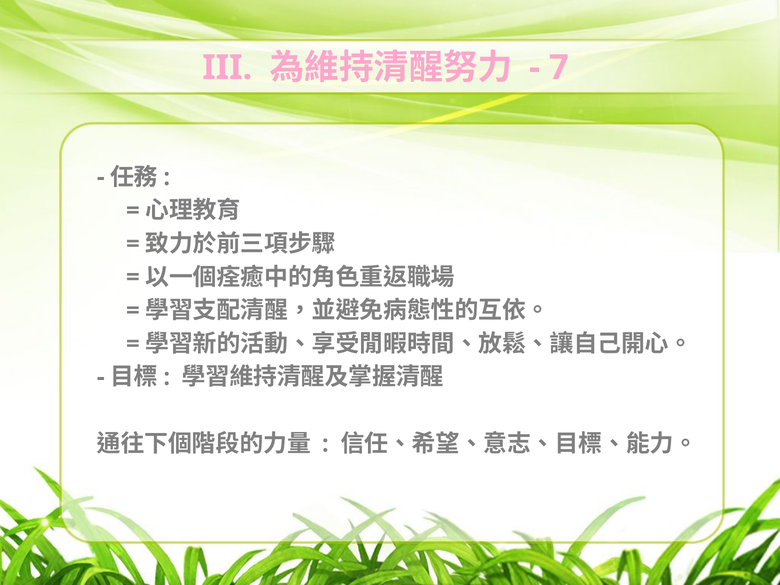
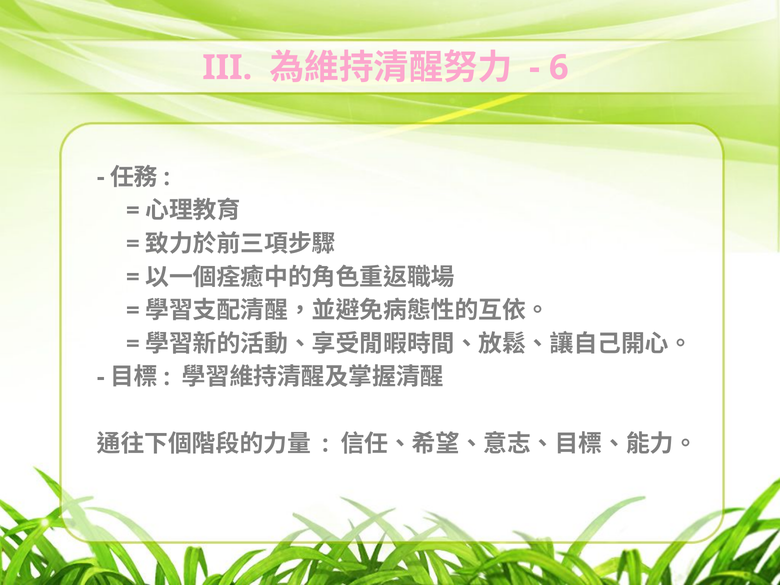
7: 7 -> 6
